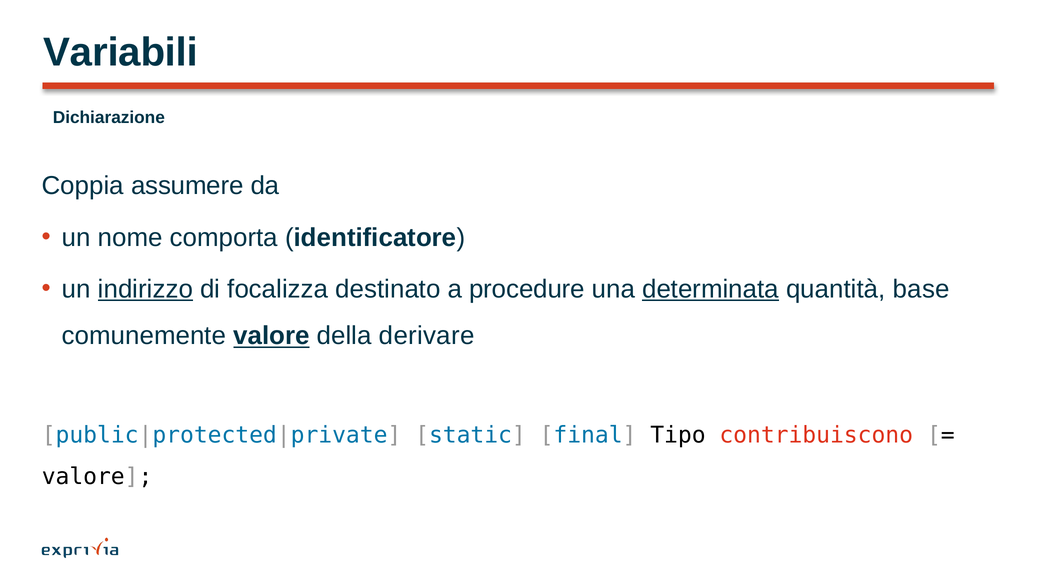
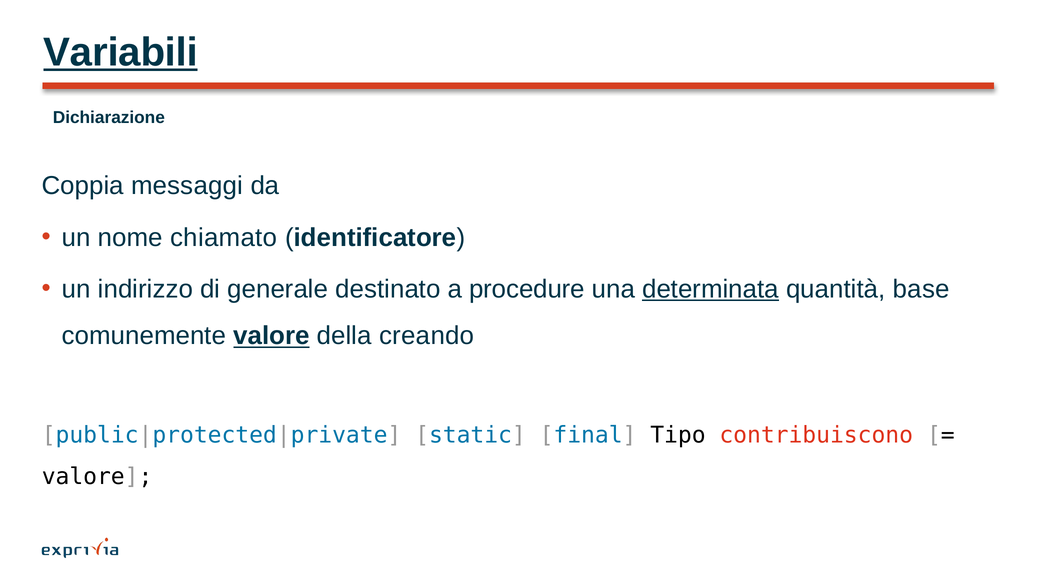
Variabili underline: none -> present
assumere: assumere -> messaggi
comporta: comporta -> chiamato
indirizzo underline: present -> none
focalizza: focalizza -> generale
derivare: derivare -> creando
